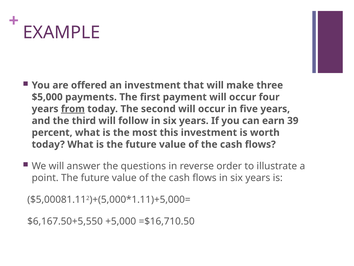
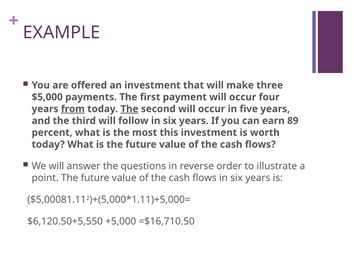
The at (129, 109) underline: none -> present
39: 39 -> 89
$6,167.50+5,550: $6,167.50+5,550 -> $6,120.50+5,550
